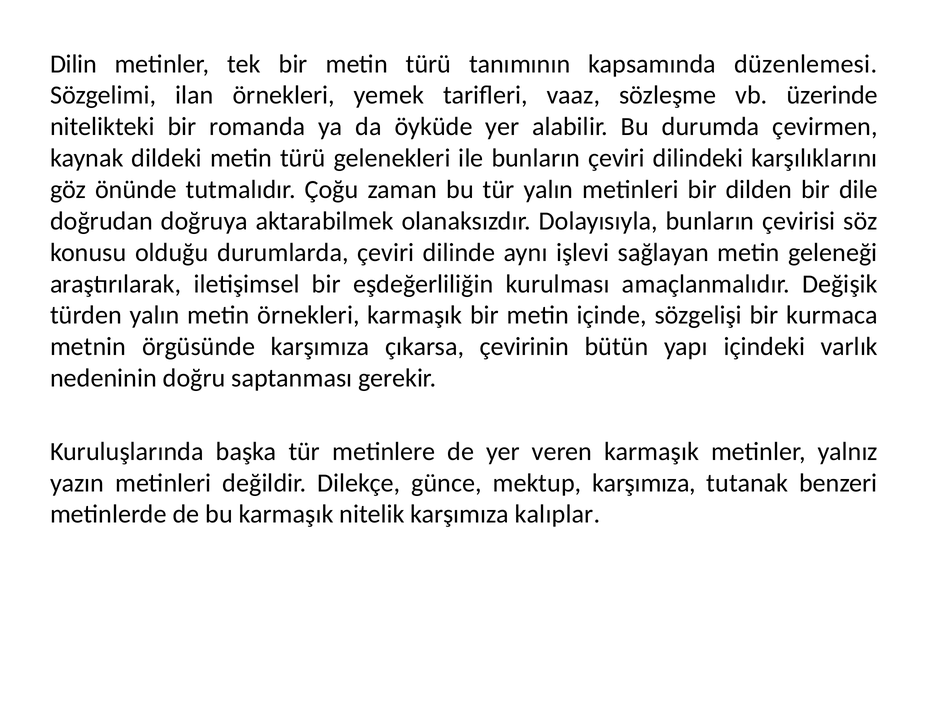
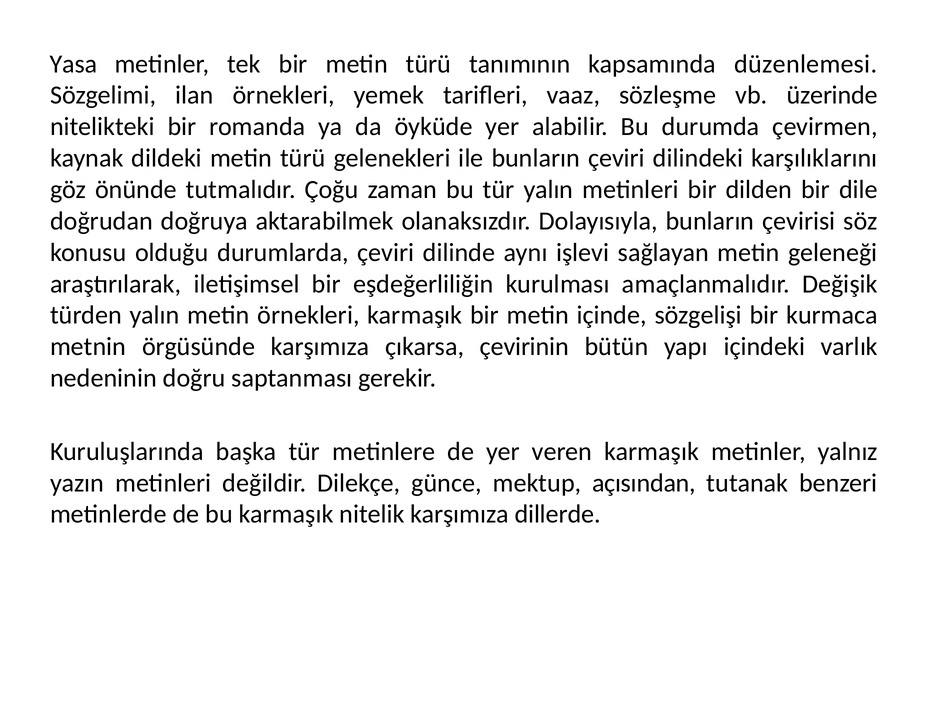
Dilin: Dilin -> Yasa
mektup karşımıza: karşımıza -> açısından
kalıplar: kalıplar -> dillerde
